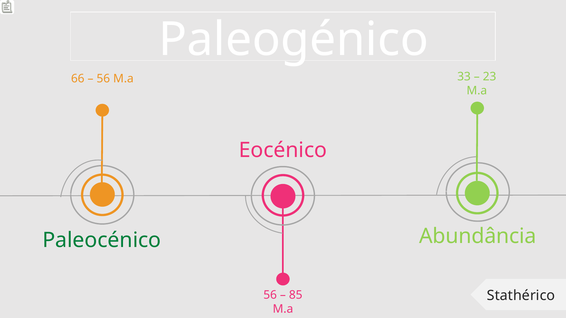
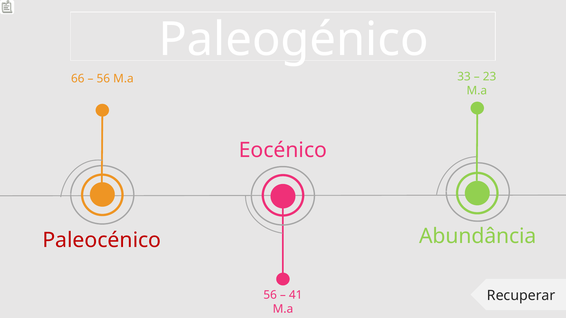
Paleocénico colour: green -> red
Stathérico: Stathérico -> Recuperar
85: 85 -> 41
